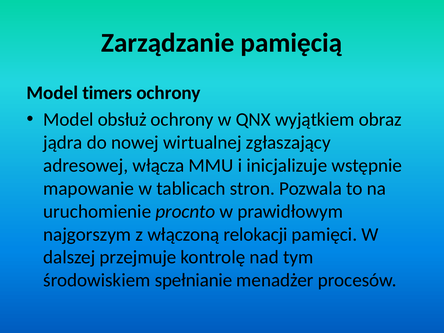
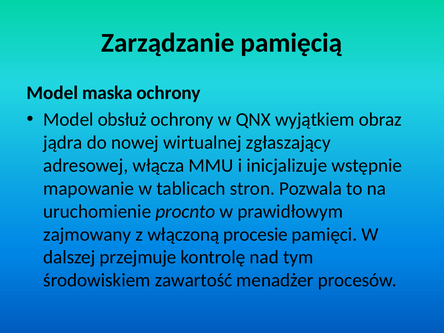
timers: timers -> maska
najgorszym: najgorszym -> zajmowany
relokacji: relokacji -> procesie
spełnianie: spełnianie -> zawartość
